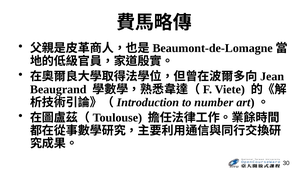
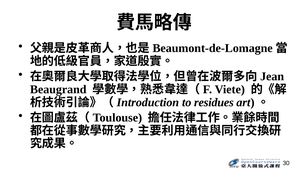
number: number -> residues
